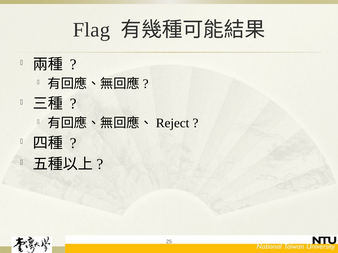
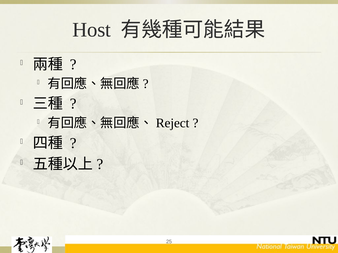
Flag: Flag -> Host
